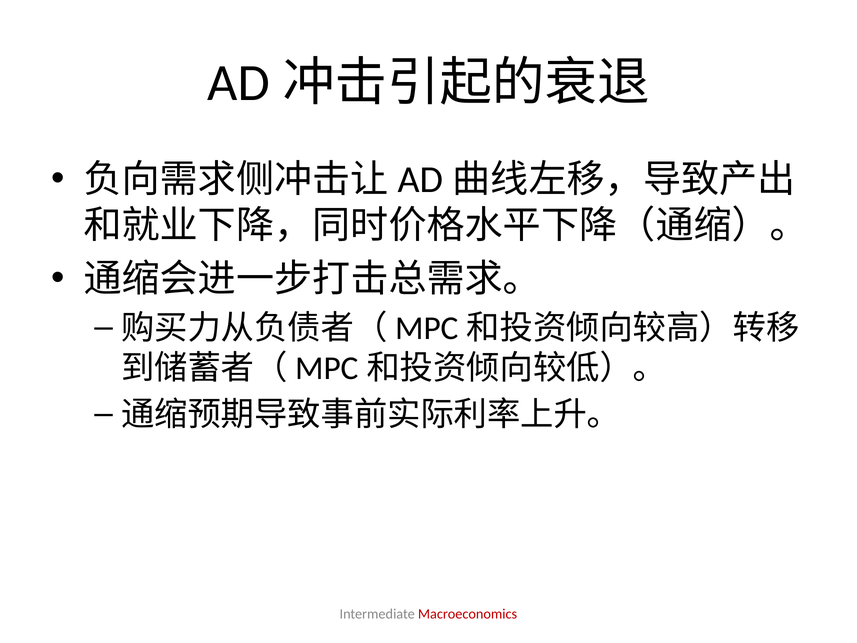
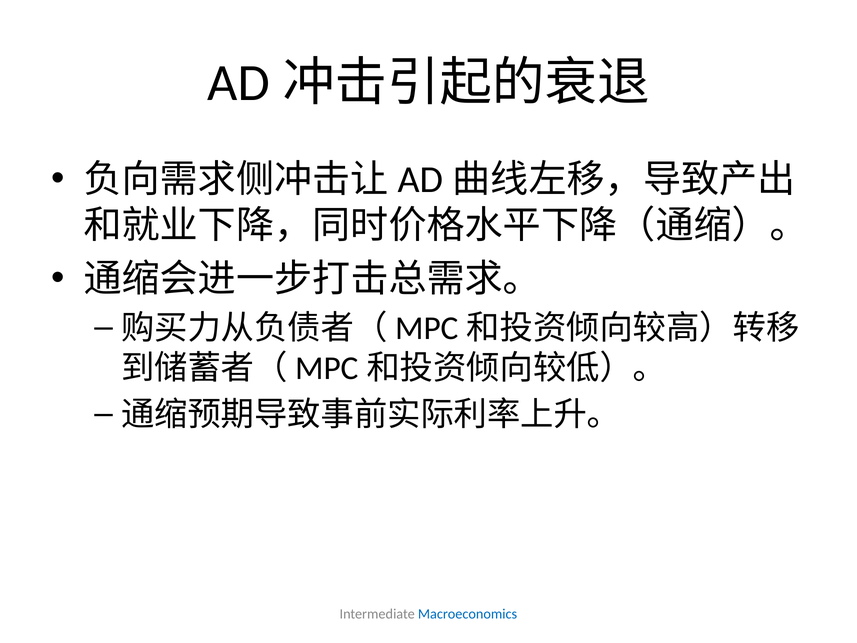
Macroeconomics colour: red -> blue
